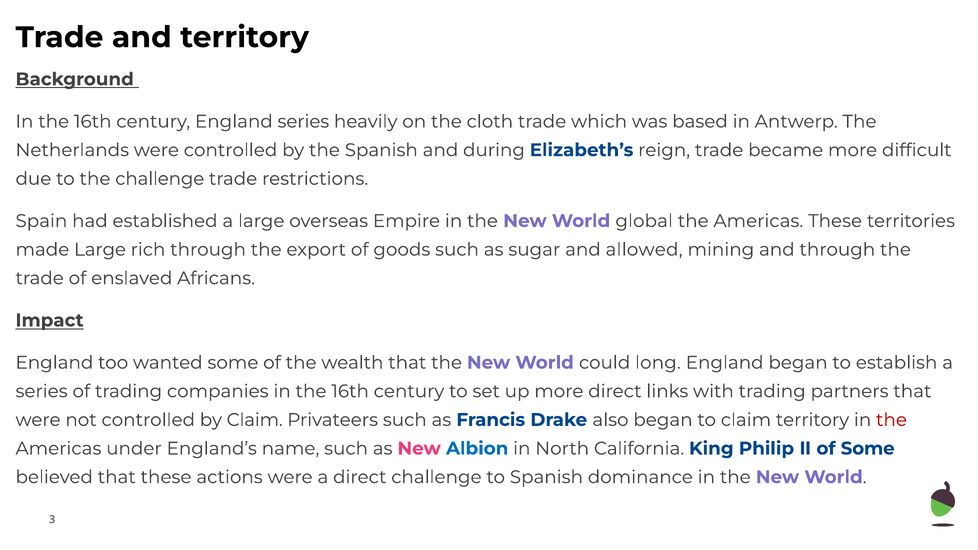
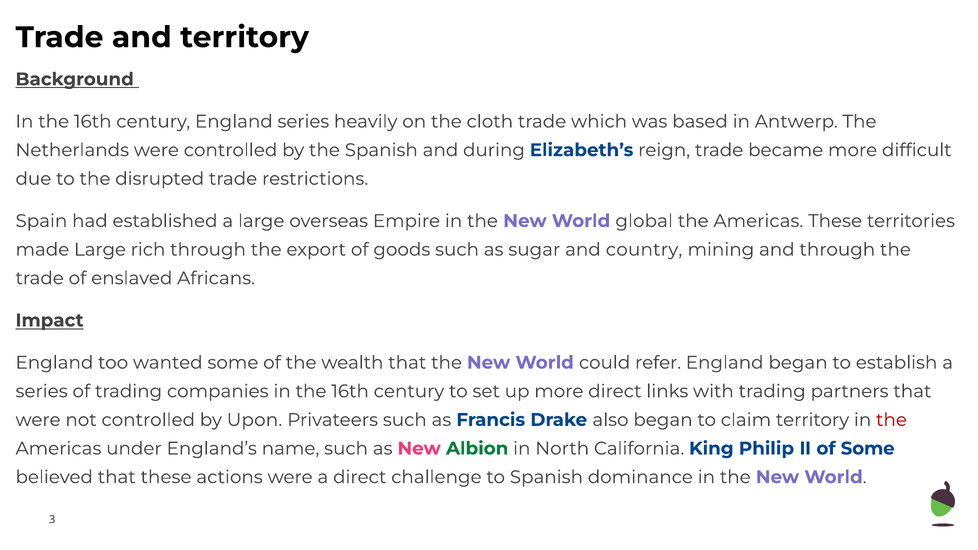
the challenge: challenge -> disrupted
allowed: allowed -> country
long: long -> refer
by Claim: Claim -> Upon
Albion colour: blue -> green
